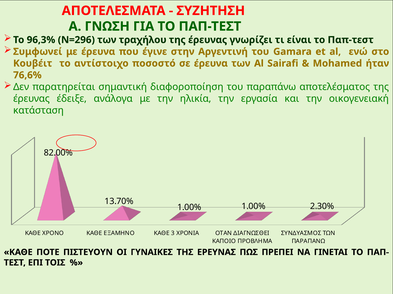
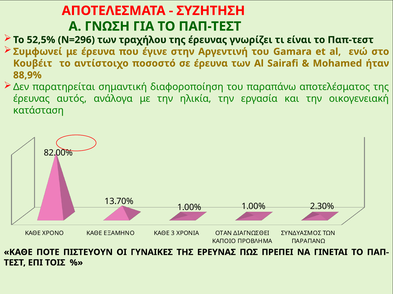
96,3%: 96,3% -> 52,5%
76,6%: 76,6% -> 88,9%
έδειξε: έδειξε -> αυτός
